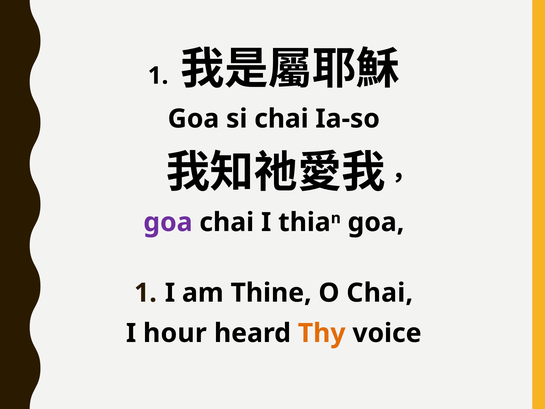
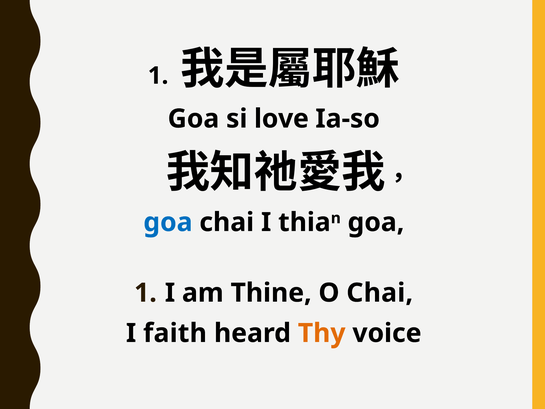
si chai: chai -> love
goa at (168, 222) colour: purple -> blue
hour: hour -> faith
